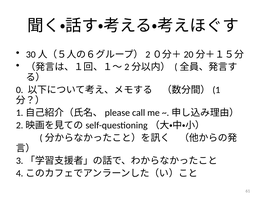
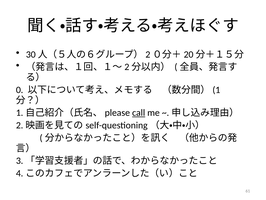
call underline: none -> present
